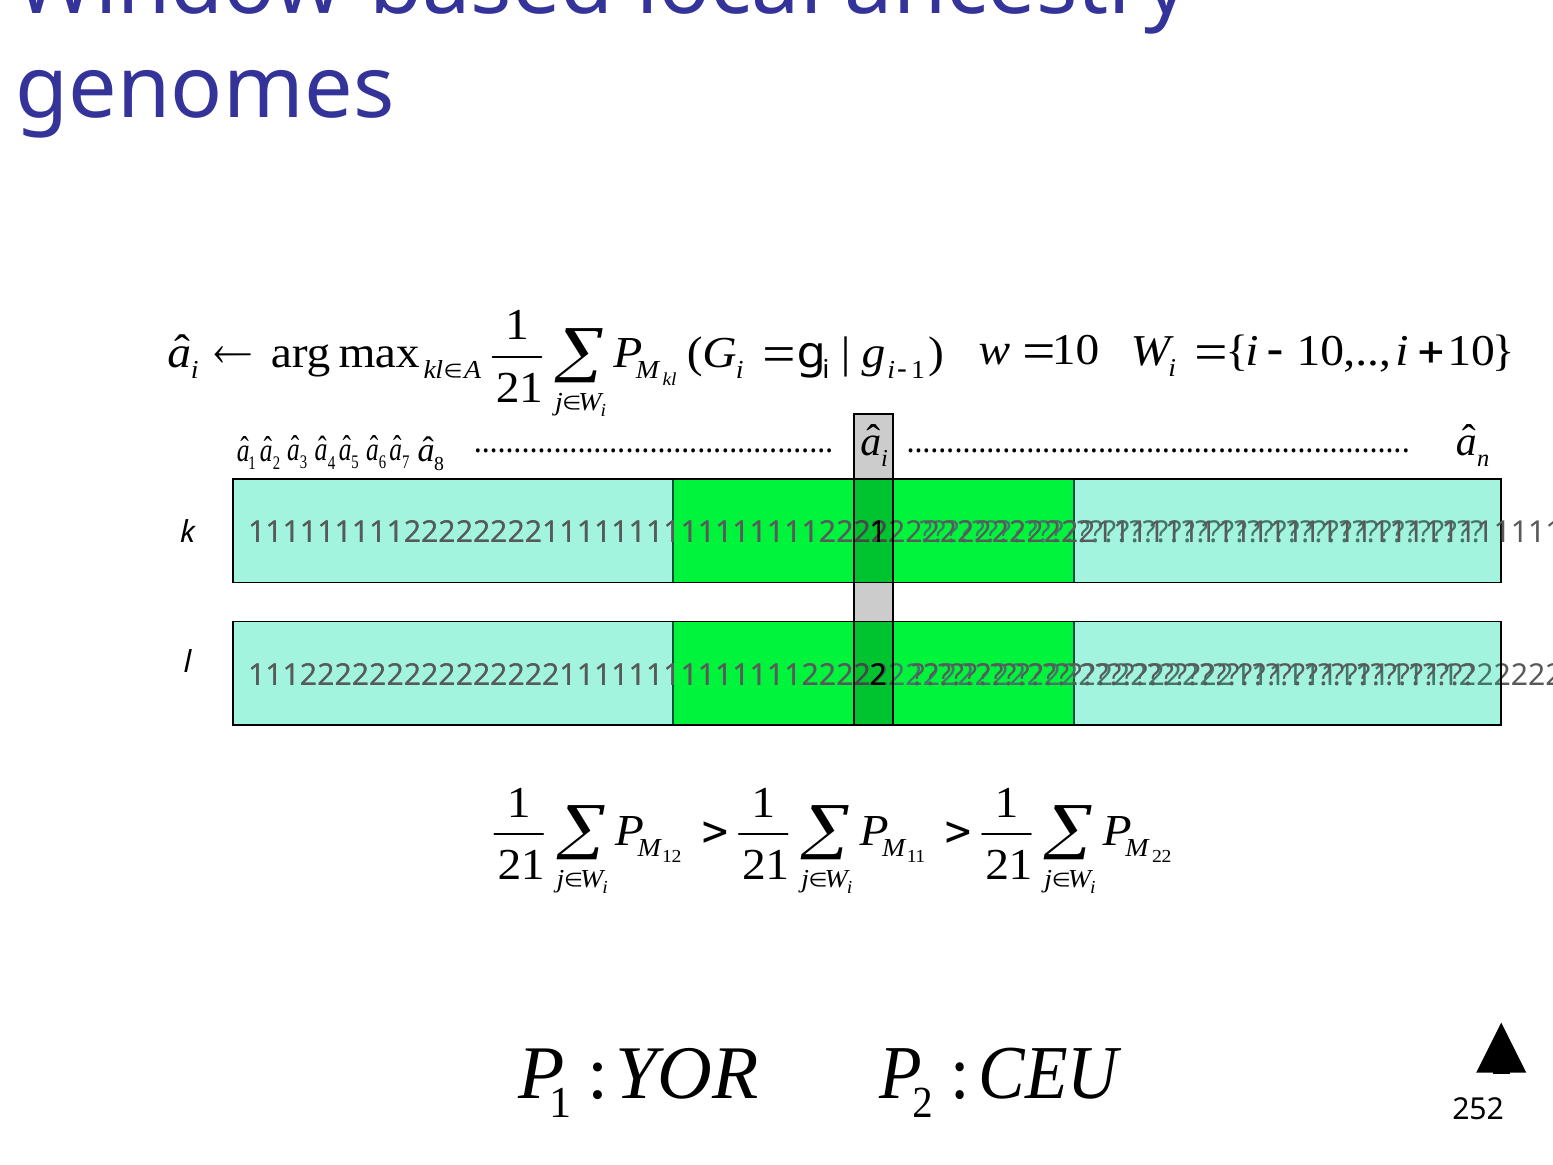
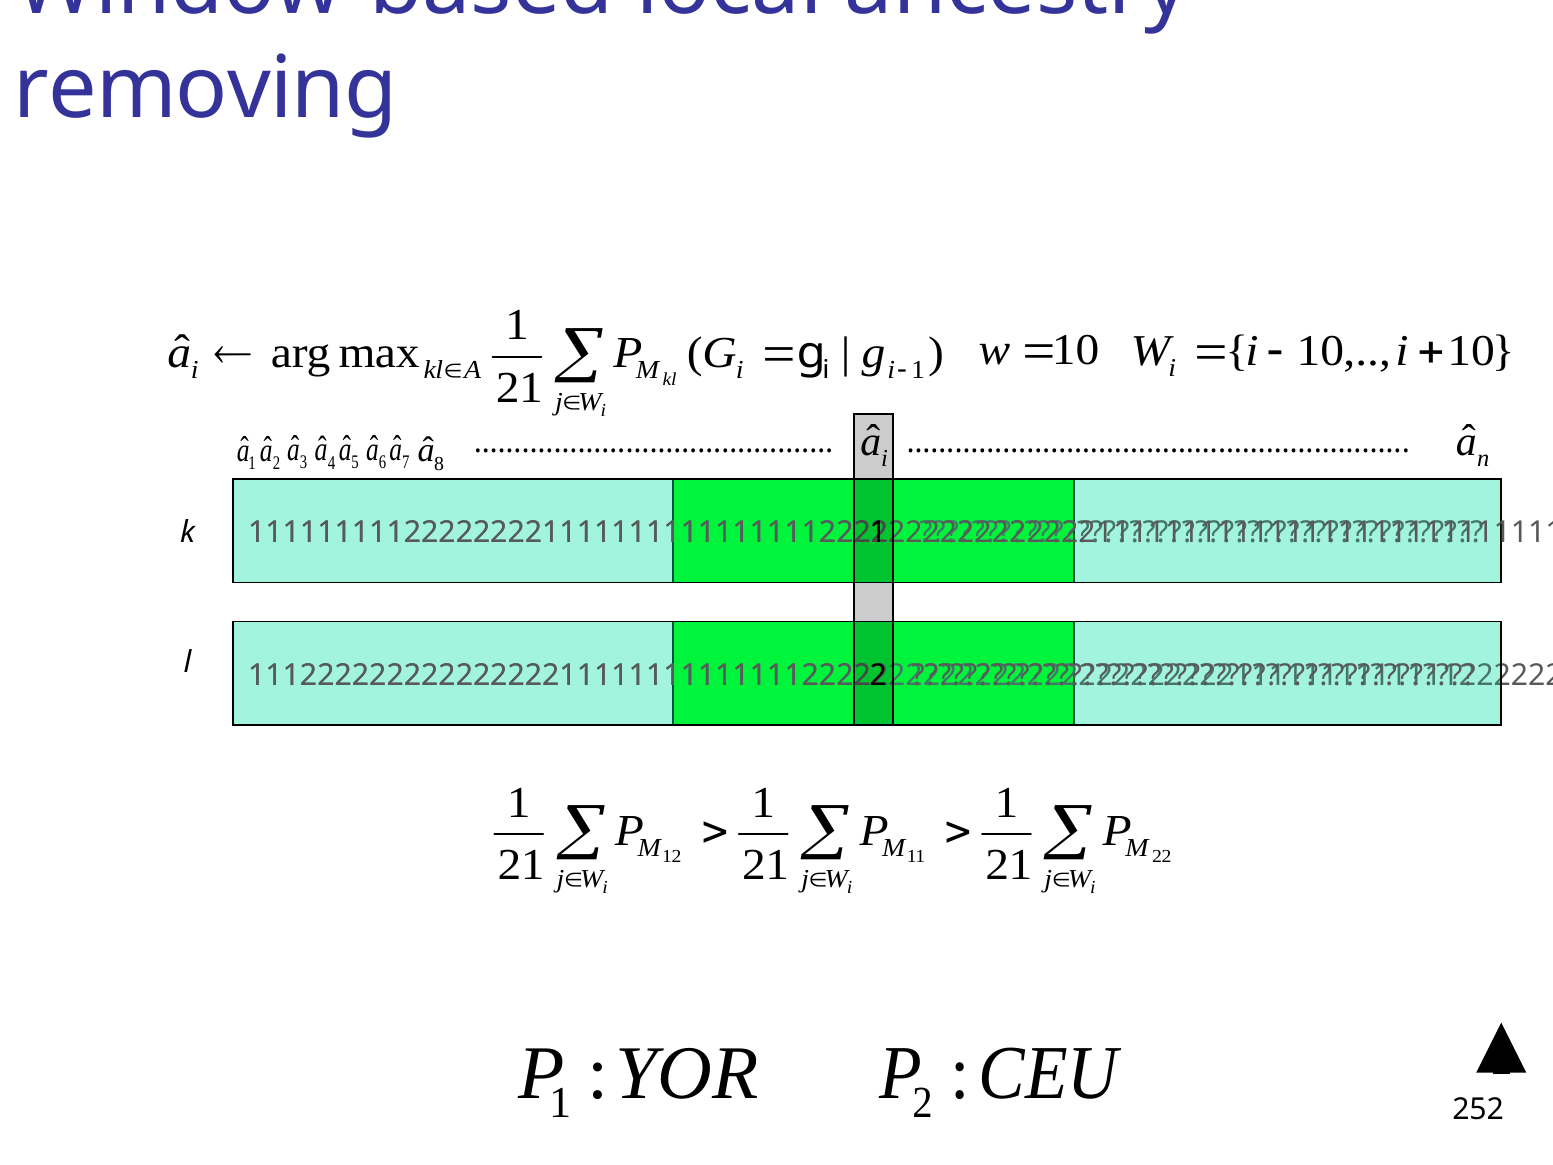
genomes: genomes -> removing
